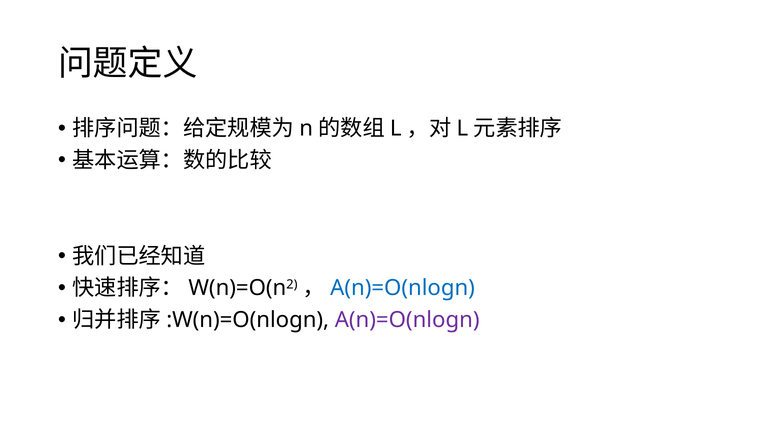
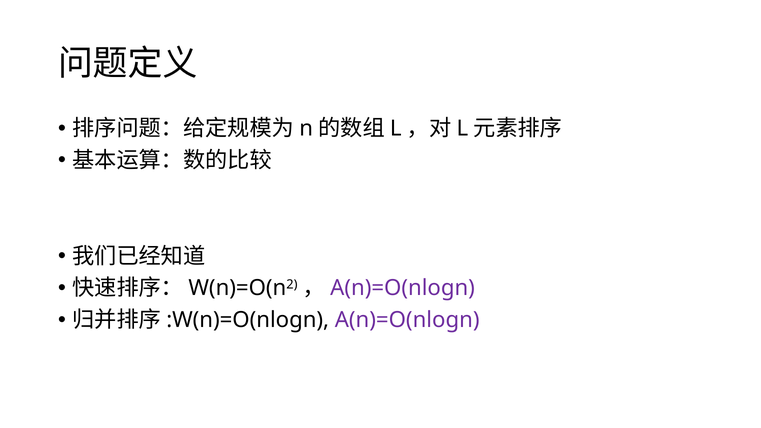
A(n)=O(nlogn at (403, 288) colour: blue -> purple
